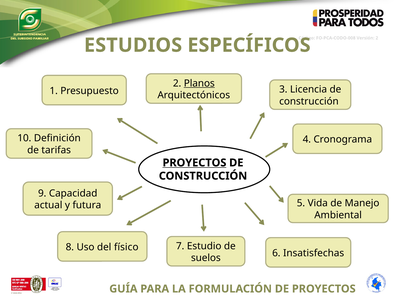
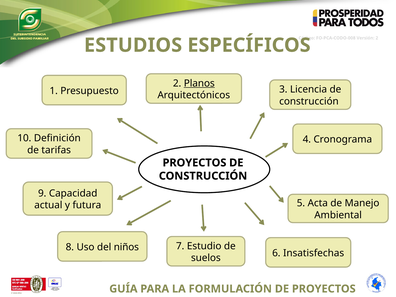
PROYECTOS at (194, 163) underline: present -> none
Vida: Vida -> Acta
físico: físico -> niños
